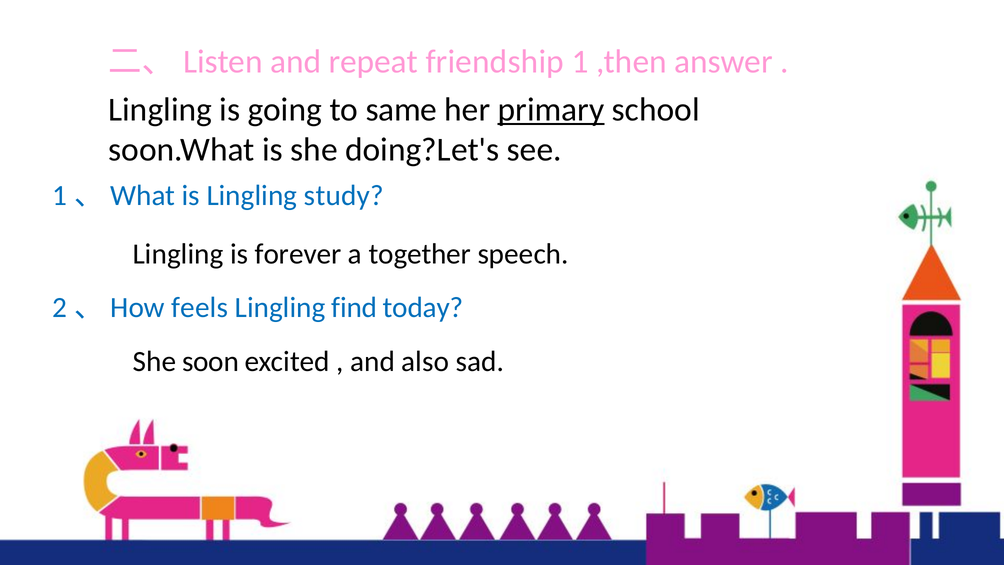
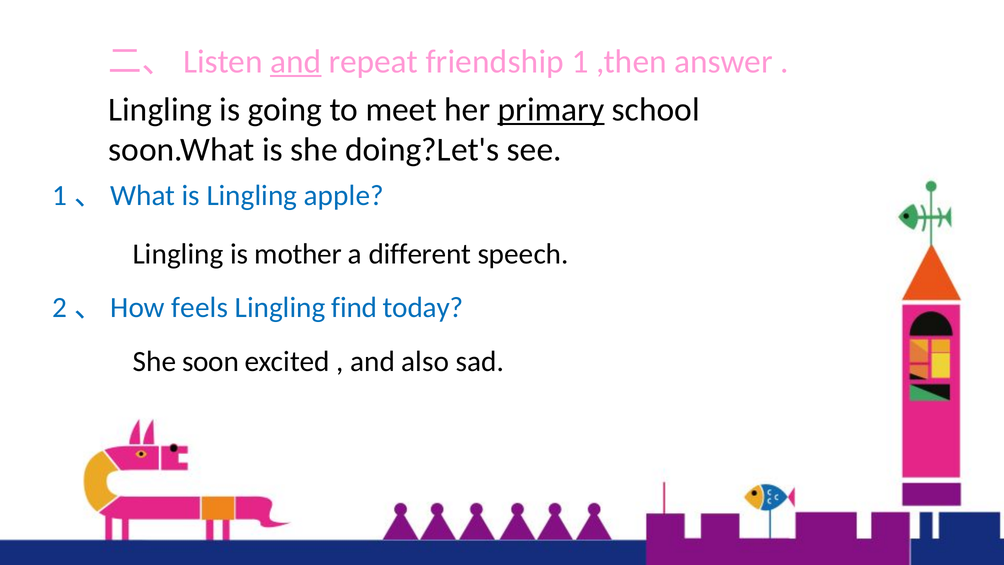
and at (296, 62) underline: none -> present
same: same -> meet
study: study -> apple
forever: forever -> mother
together: together -> different
